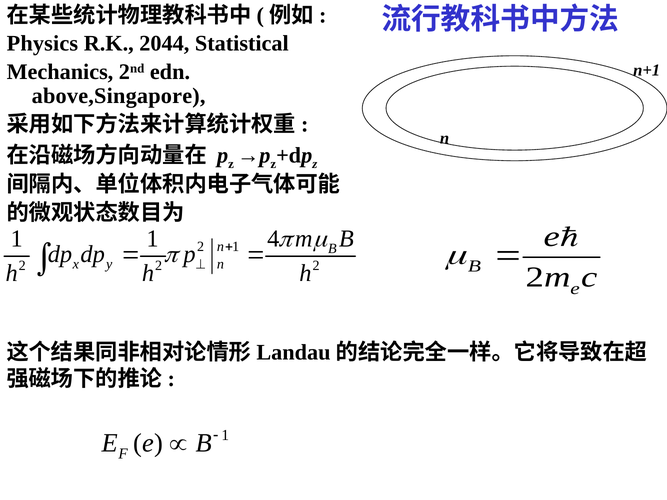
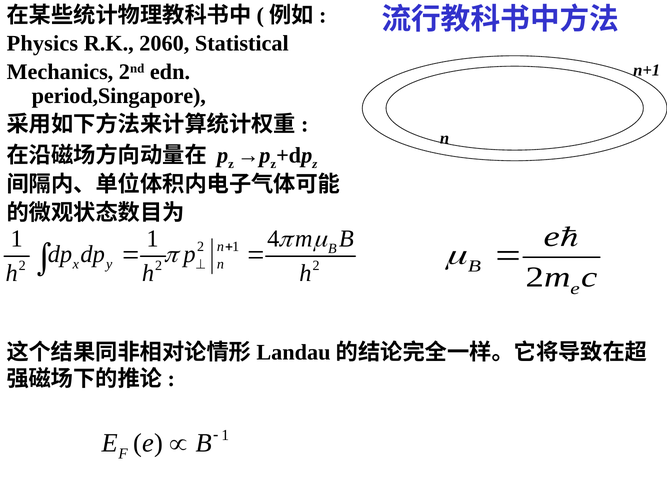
2044: 2044 -> 2060
above,Singapore: above,Singapore -> period,Singapore
